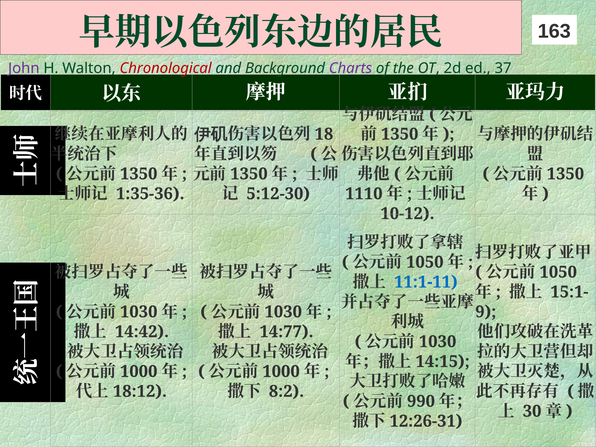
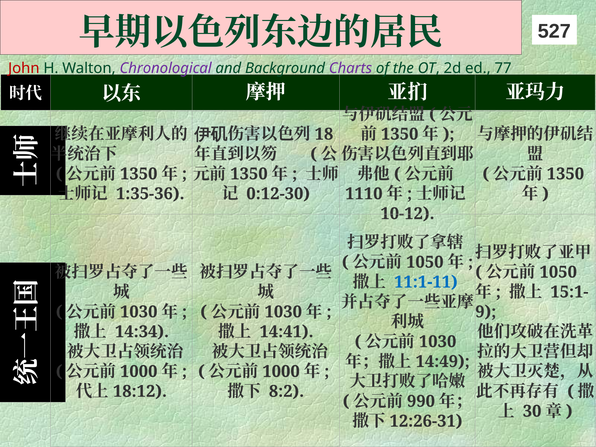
163: 163 -> 527
John colour: purple -> red
Chronological colour: red -> purple
37: 37 -> 77
5:12-30: 5:12-30 -> 0:12-30
14:42: 14:42 -> 14:34
14:77: 14:77 -> 14:41
14:15: 14:15 -> 14:49
